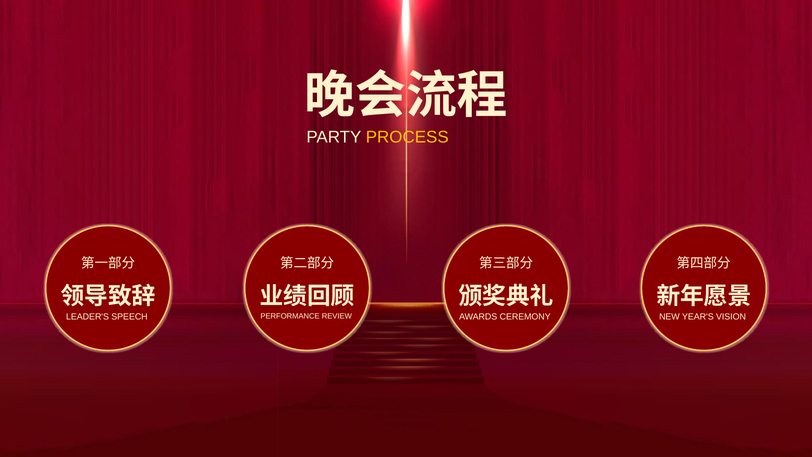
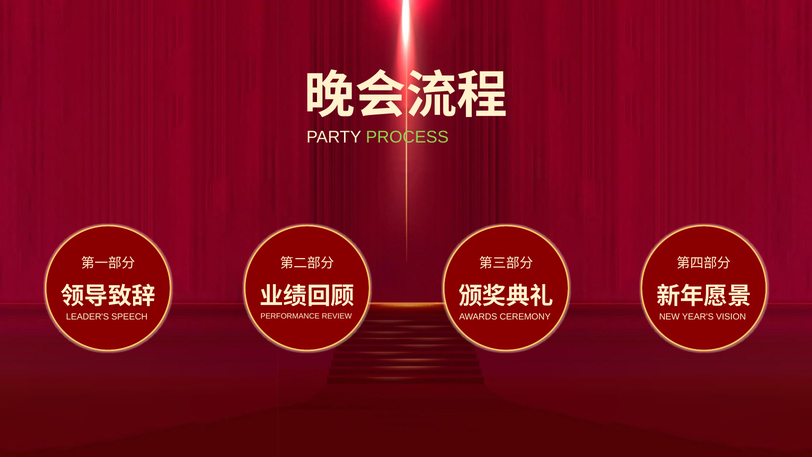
PROCESS colour: yellow -> light green
